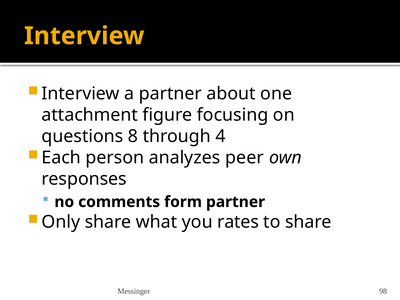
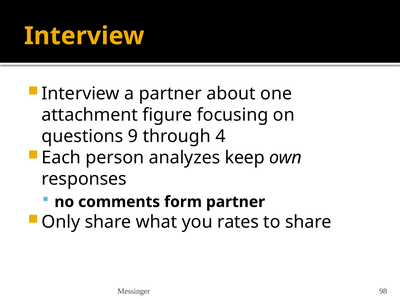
8: 8 -> 9
peer: peer -> keep
